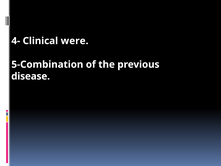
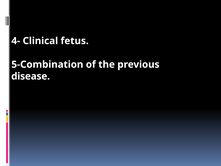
were: were -> fetus
